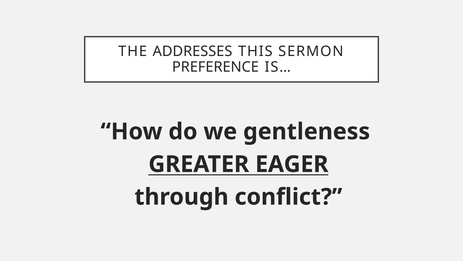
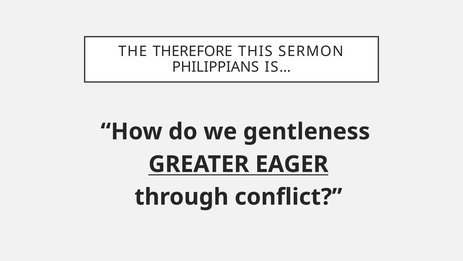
ADDRESSES: ADDRESSES -> THEREFORE
PREFERENCE: PREFERENCE -> PHILIPPIANS
